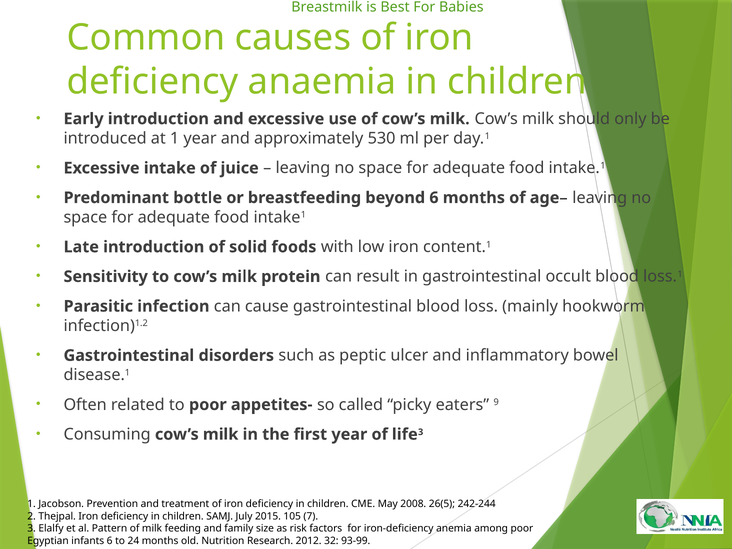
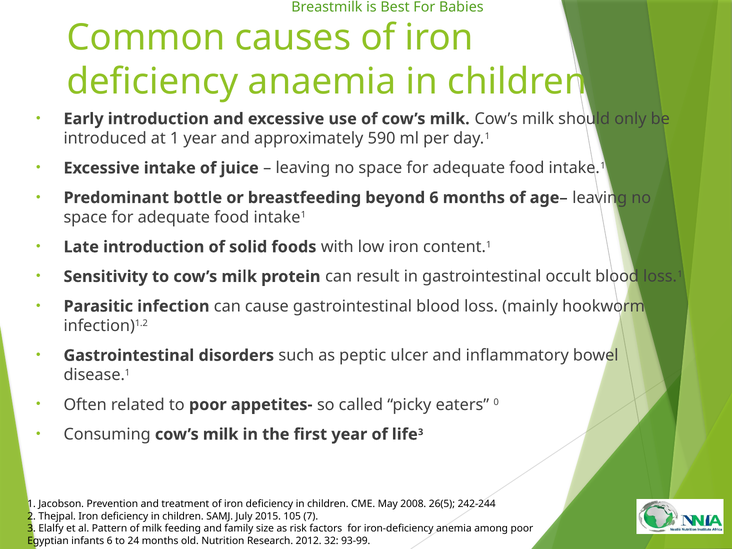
530: 530 -> 590
9: 9 -> 0
